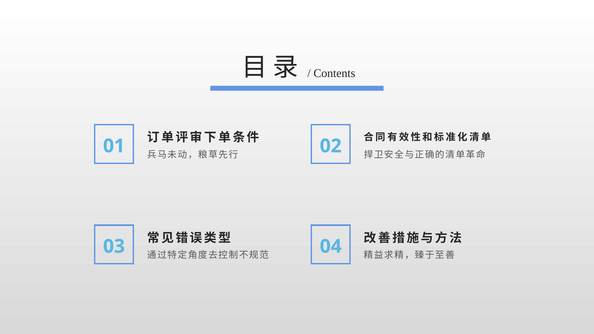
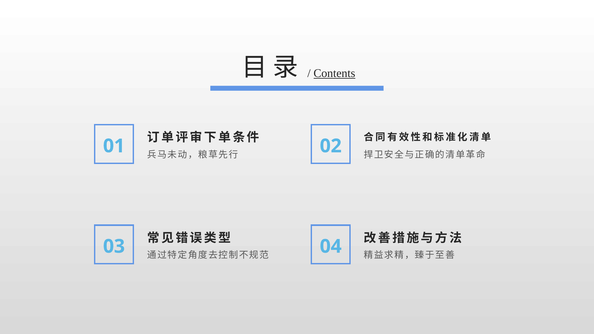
Contents underline: none -> present
